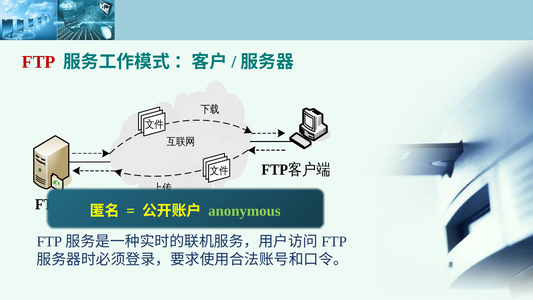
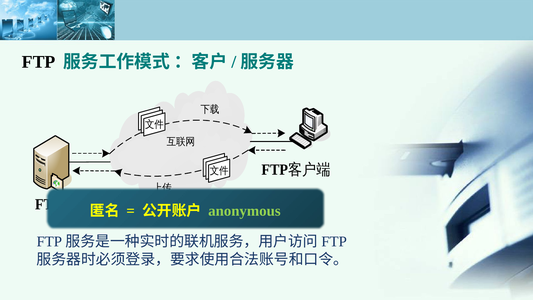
FTP colour: red -> black
